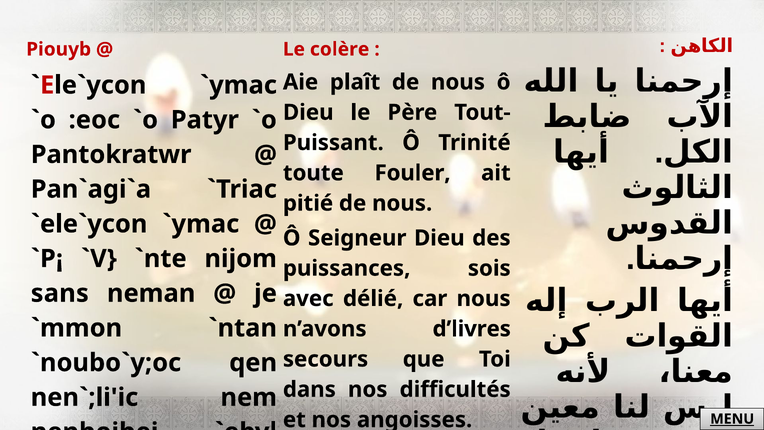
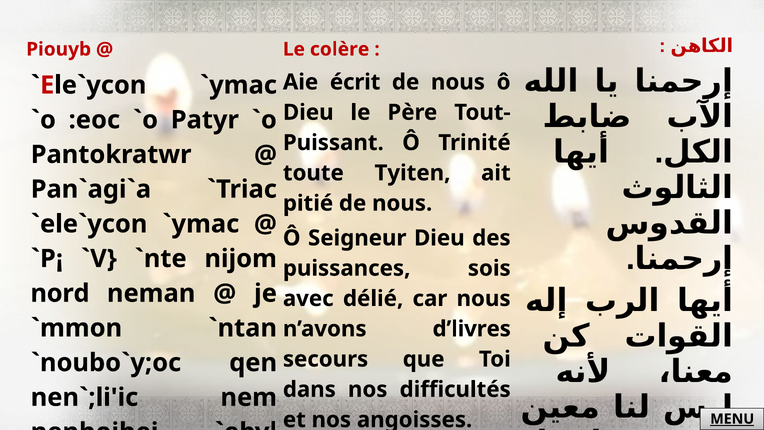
plaît: plaît -> écrit
Fouler: Fouler -> Tyiten
sans: sans -> nord
